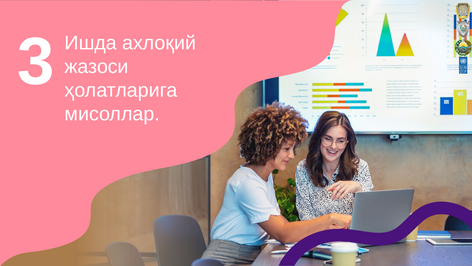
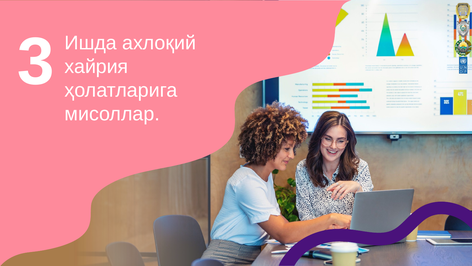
жазоси: жазоси -> xайрия
